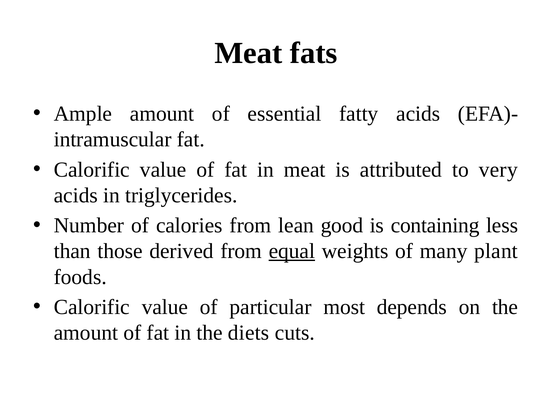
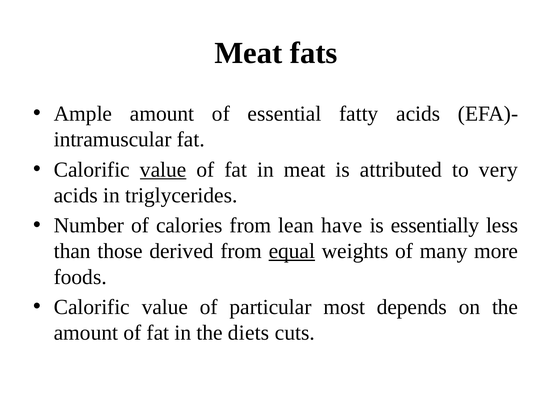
value at (163, 170) underline: none -> present
good: good -> have
containing: containing -> essentially
plant: plant -> more
